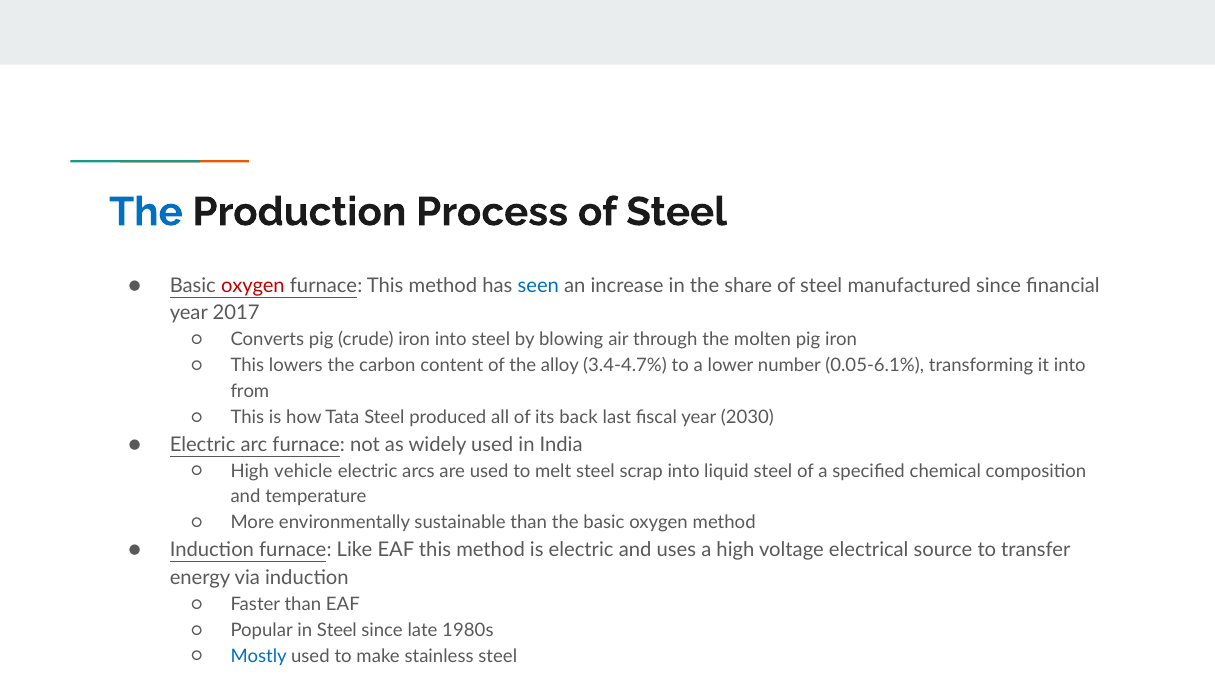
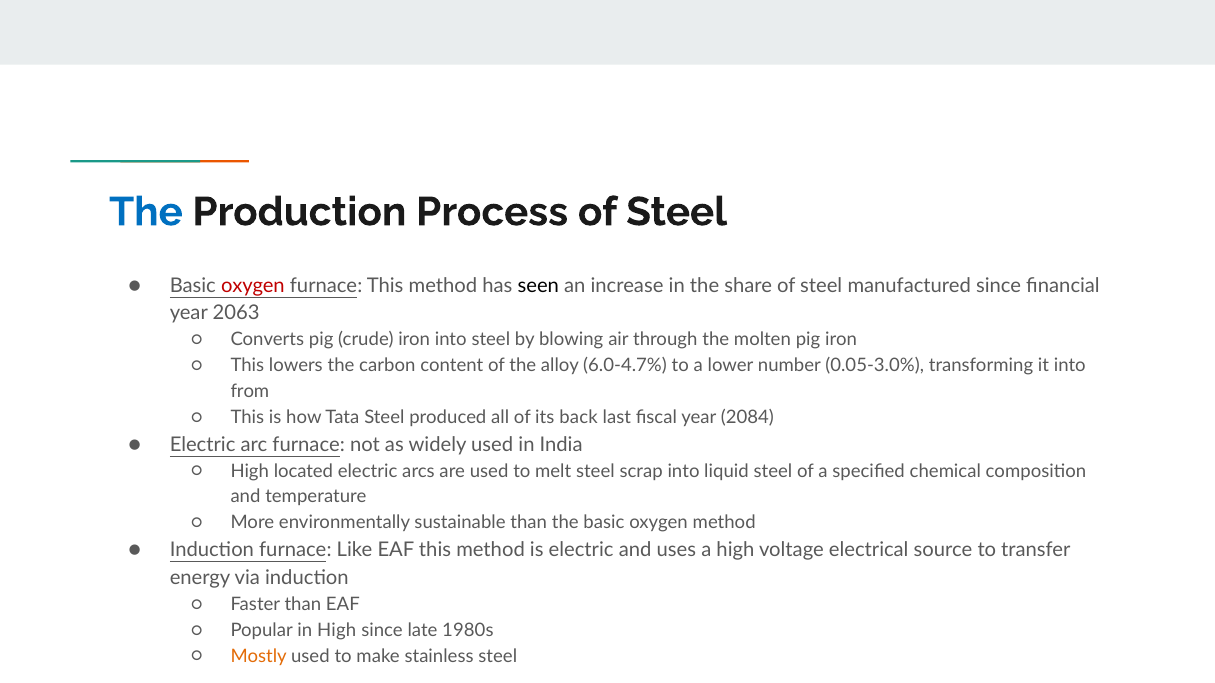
seen colour: blue -> black
2017: 2017 -> 2063
3.4-4.7%: 3.4-4.7% -> 6.0-4.7%
0.05-6.1%: 0.05-6.1% -> 0.05-3.0%
2030: 2030 -> 2084
vehicle: vehicle -> located
in Steel: Steel -> High
Mostly colour: blue -> orange
